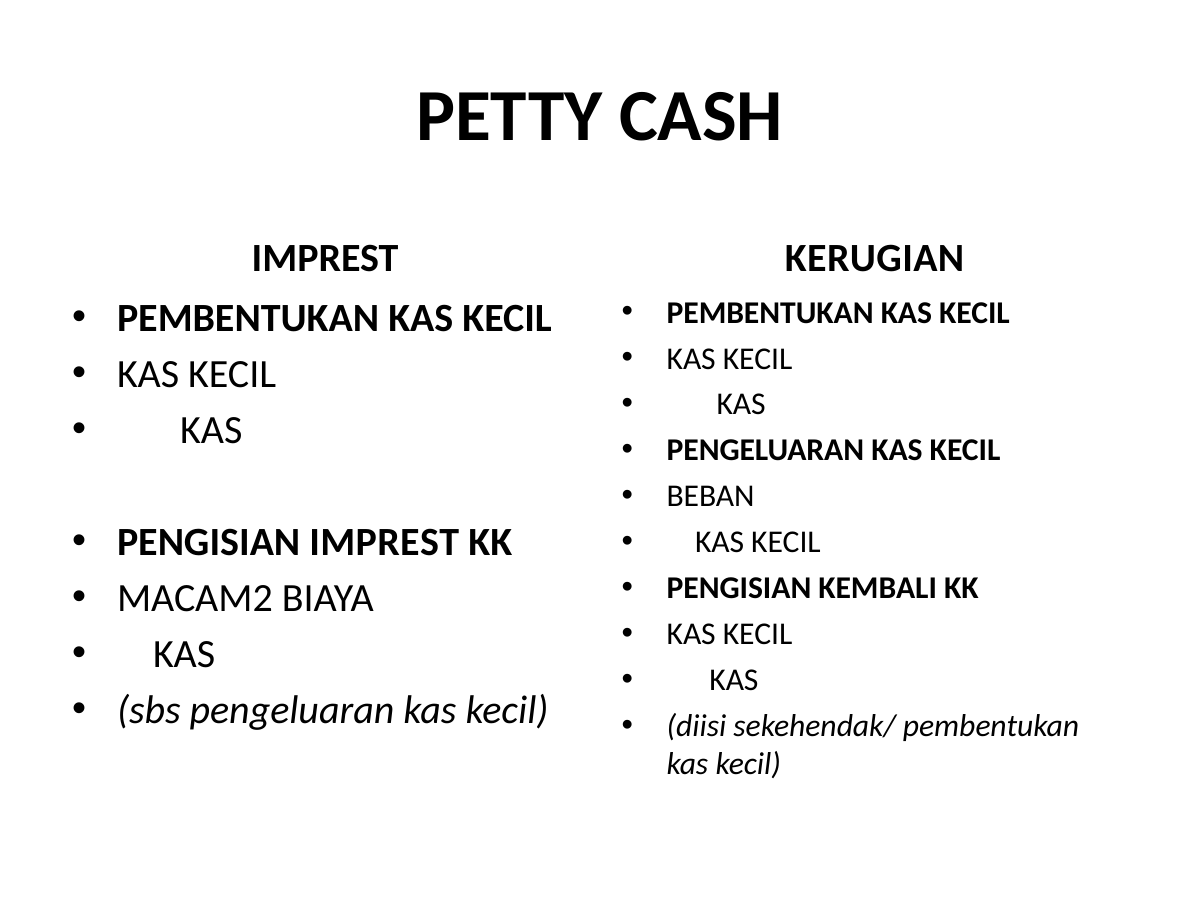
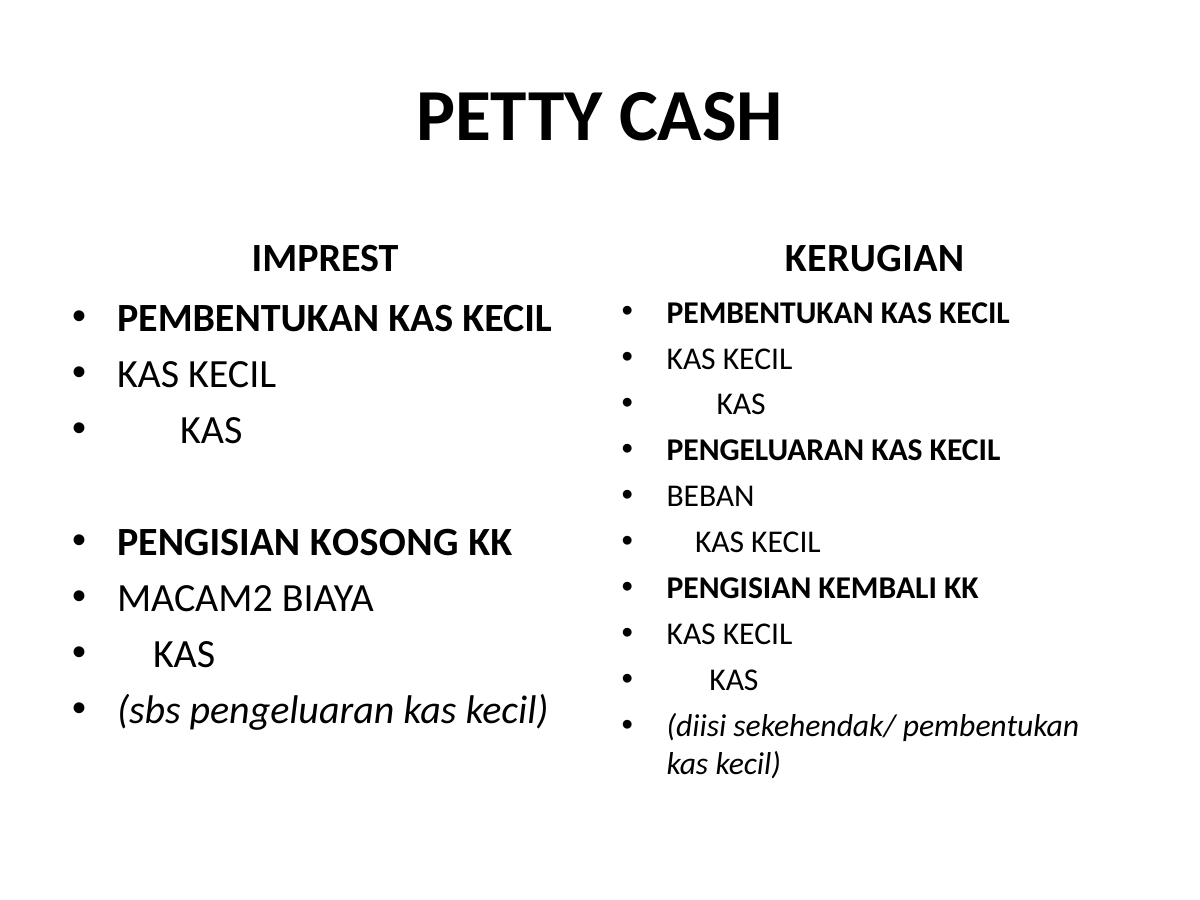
PENGISIAN IMPREST: IMPREST -> KOSONG
